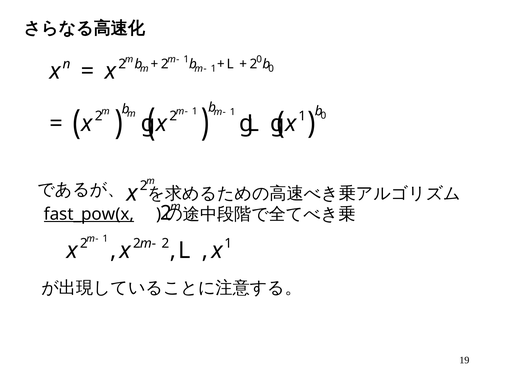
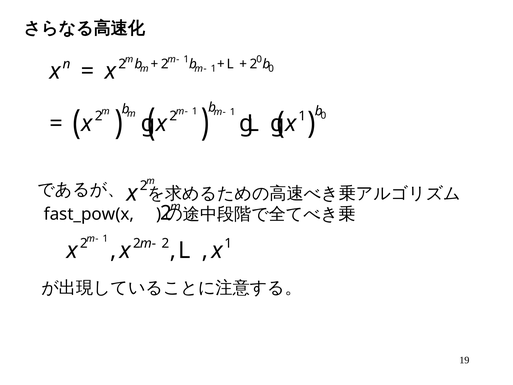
fast_pow(x underline: present -> none
